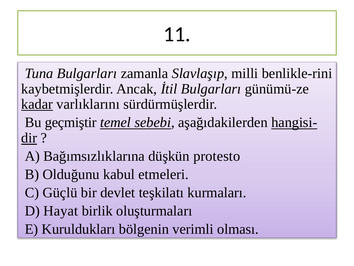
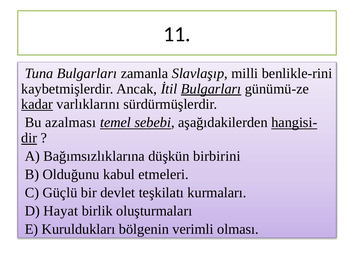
Bulgarları at (211, 89) underline: none -> present
geçmiştir: geçmiştir -> azalması
protesto: protesto -> birbirini
